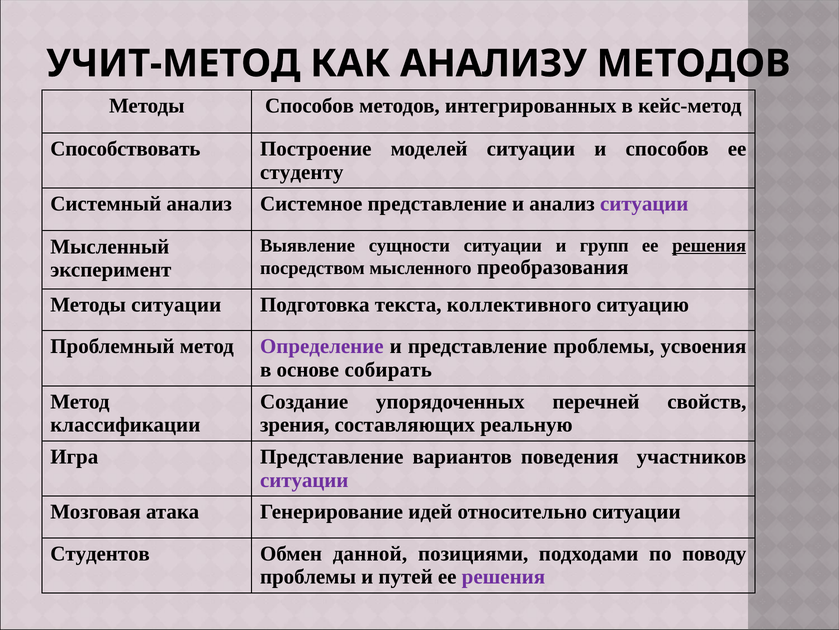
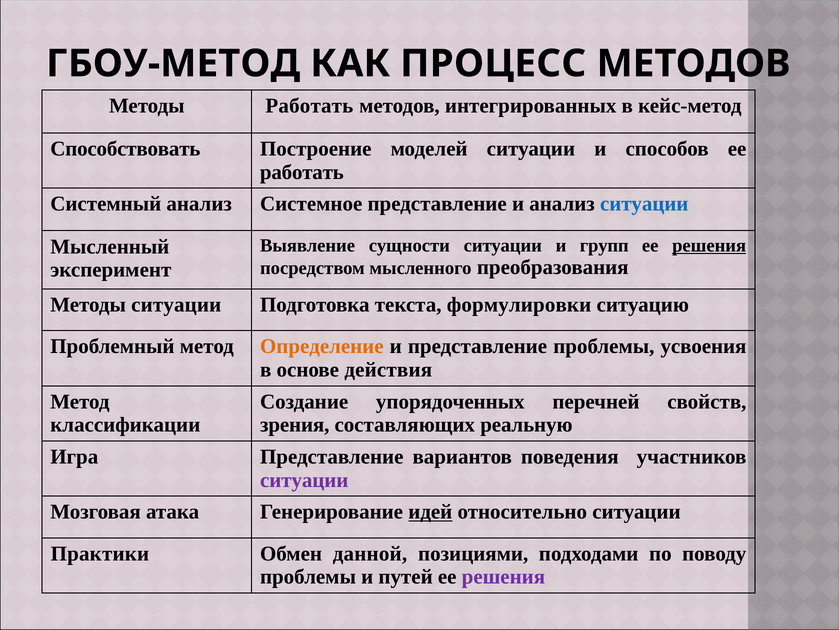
УЧИТ-МЕТОД: УЧИТ-МЕТОД -> ГБОУ-МЕТОД
АНАЛИЗУ: АНАЛИЗУ -> ПРОЦЕСС
Методы Способов: Способов -> Работать
студенту at (302, 172): студенту -> работать
ситуации at (644, 204) colour: purple -> blue
коллективного: коллективного -> формулировки
Определение colour: purple -> orange
собирать: собирать -> действия
идей underline: none -> present
Студентов: Студентов -> Практики
